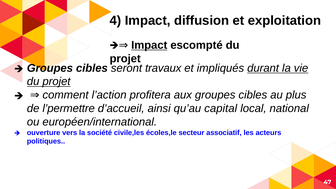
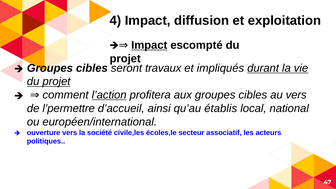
l’action underline: none -> present
au plus: plus -> vers
capital: capital -> établis
